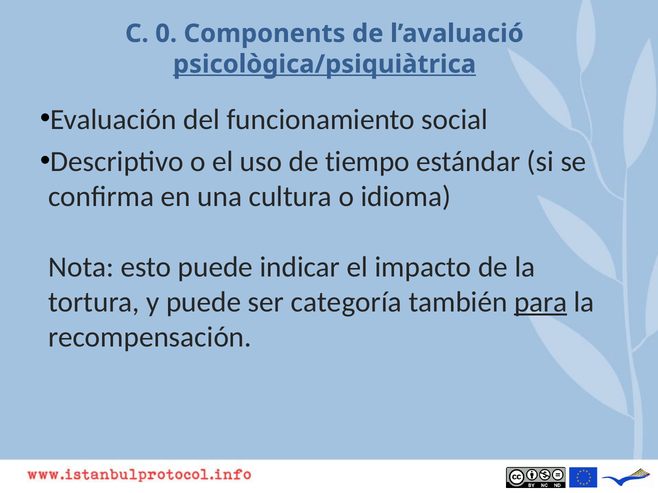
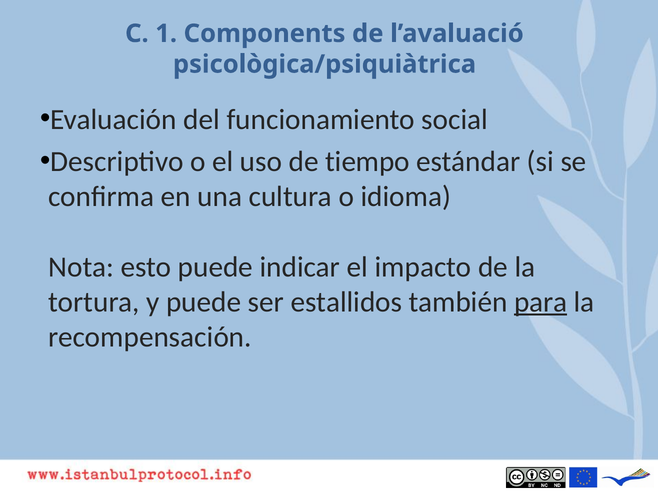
0: 0 -> 1
psicològica/psiquiàtrica underline: present -> none
categoría: categoría -> estallidos
